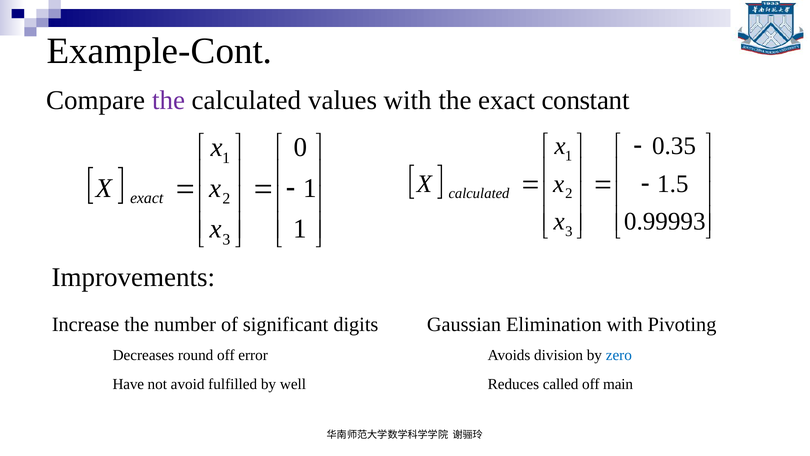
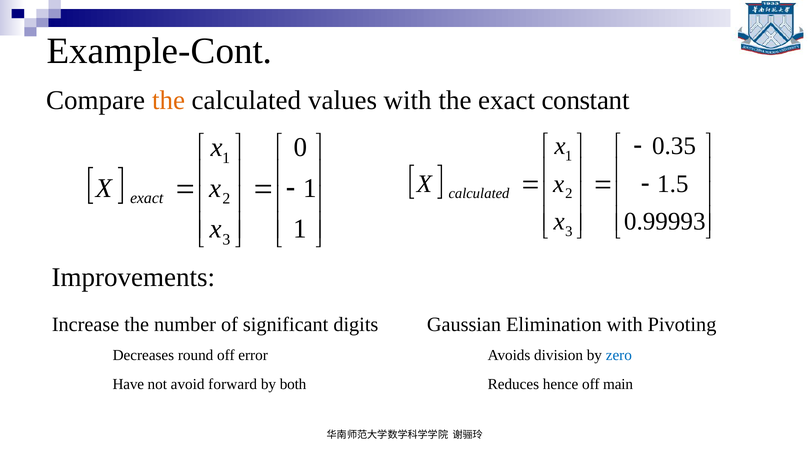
the at (169, 100) colour: purple -> orange
fulfilled: fulfilled -> forward
well: well -> both
called: called -> hence
